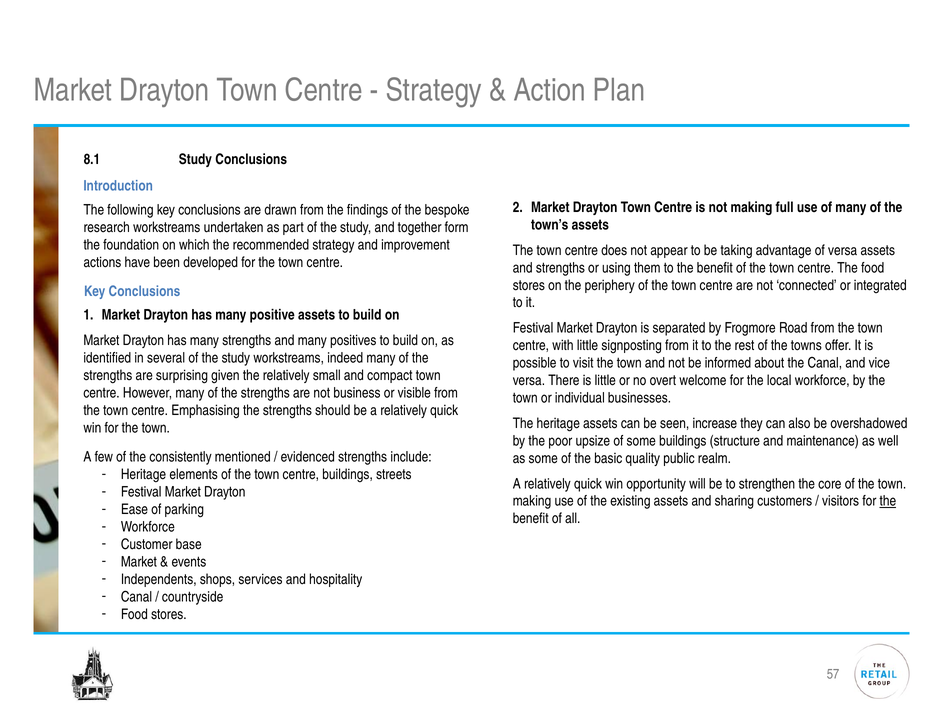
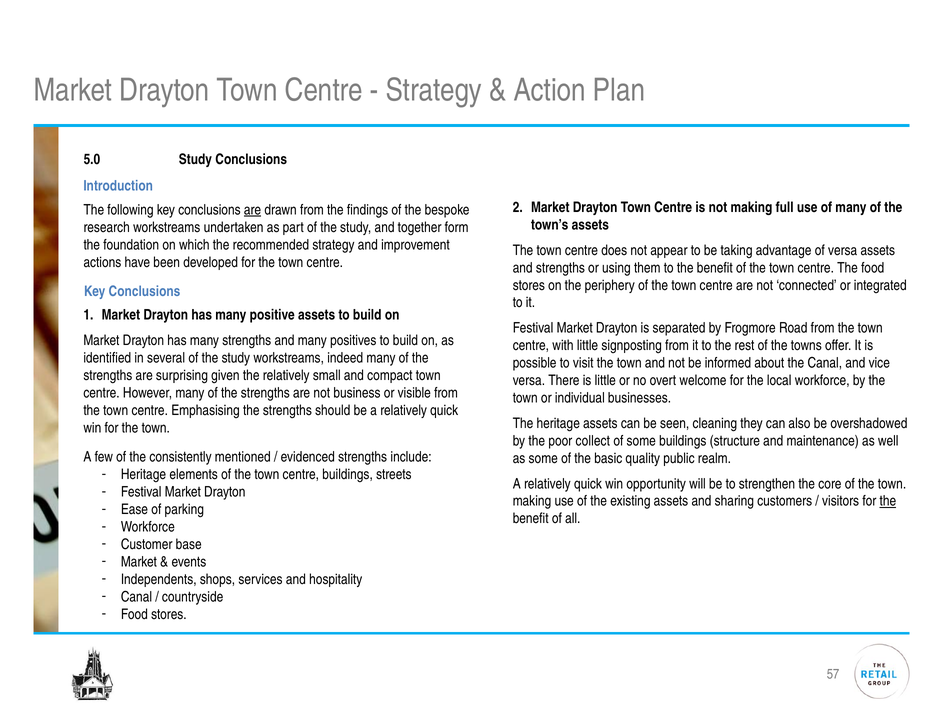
8.1: 8.1 -> 5.0
are at (253, 210) underline: none -> present
increase: increase -> cleaning
upsize: upsize -> collect
